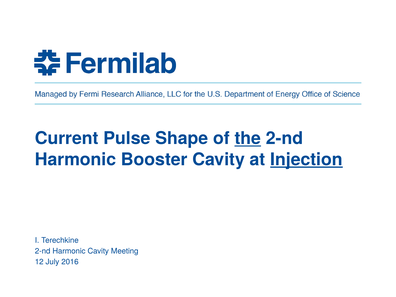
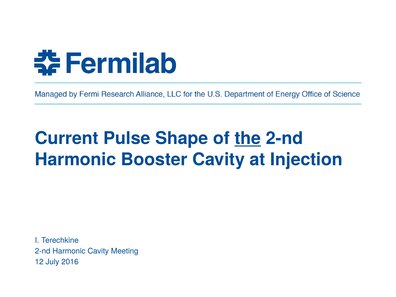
Injection underline: present -> none
